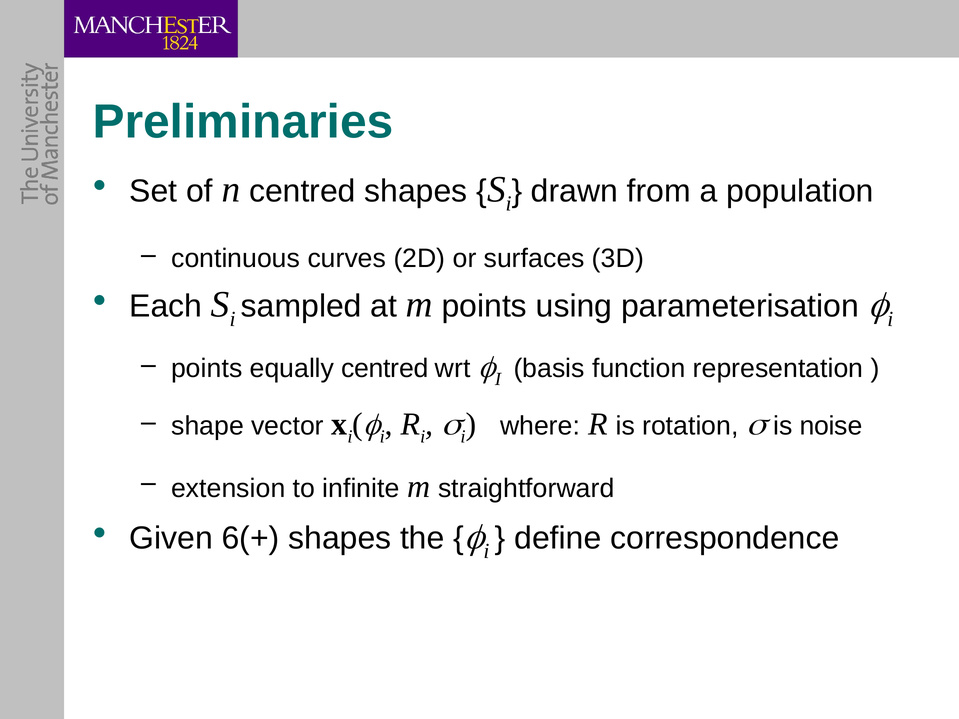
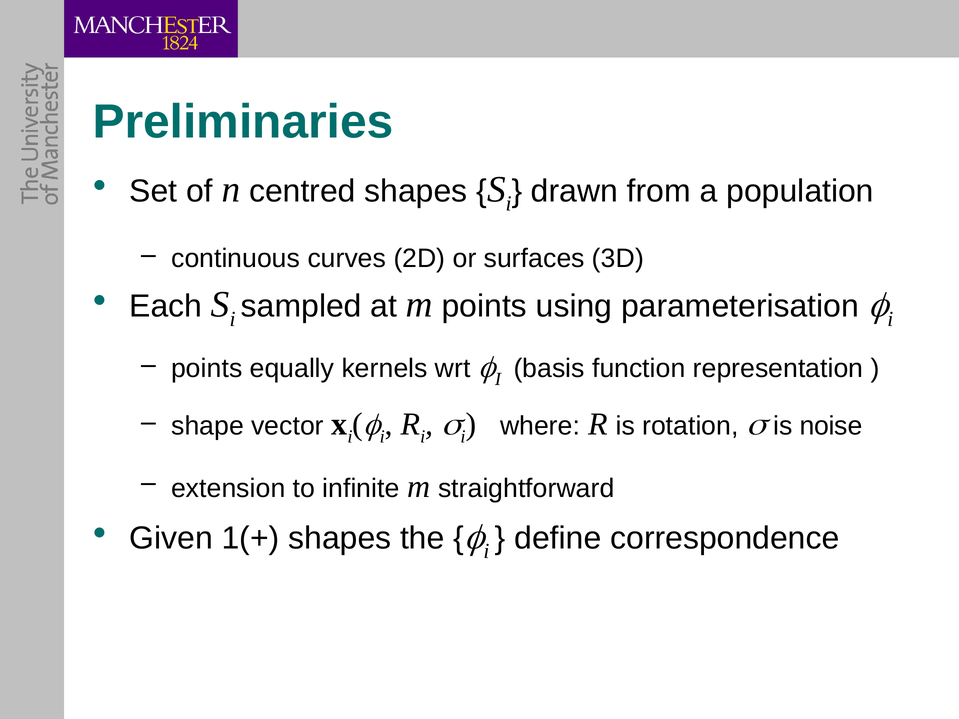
equally centred: centred -> kernels
6(+: 6(+ -> 1(+
